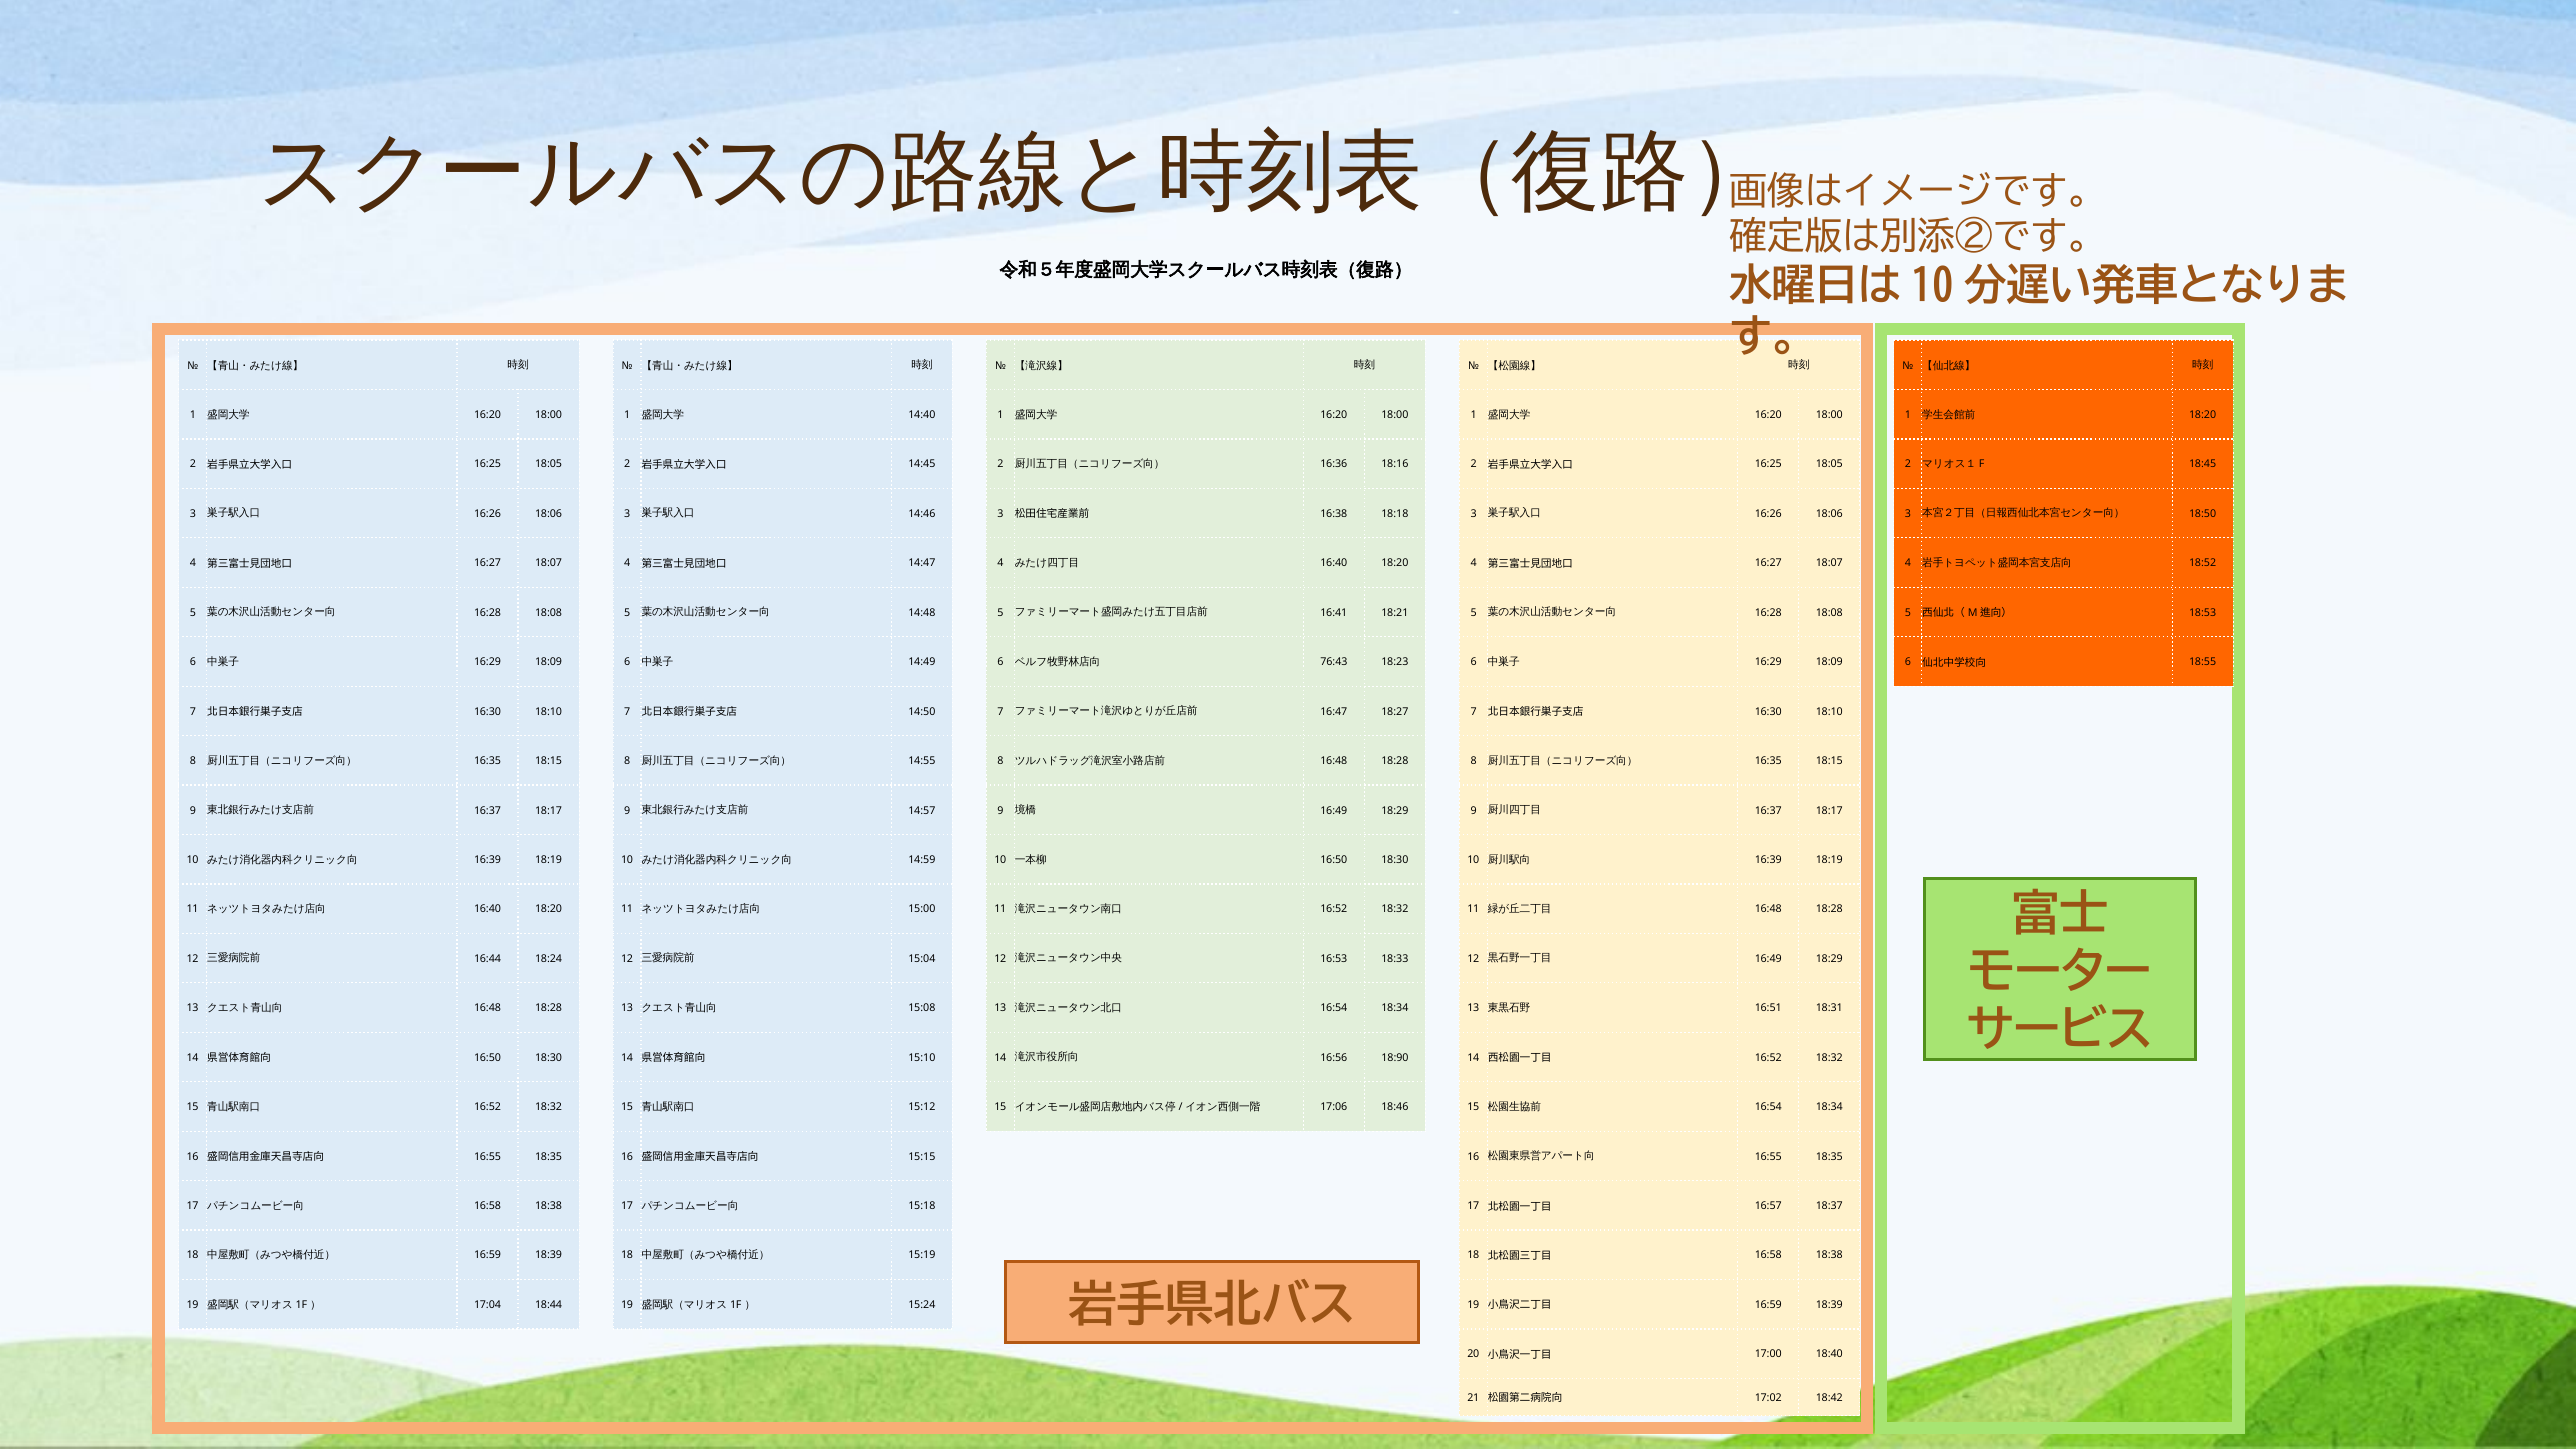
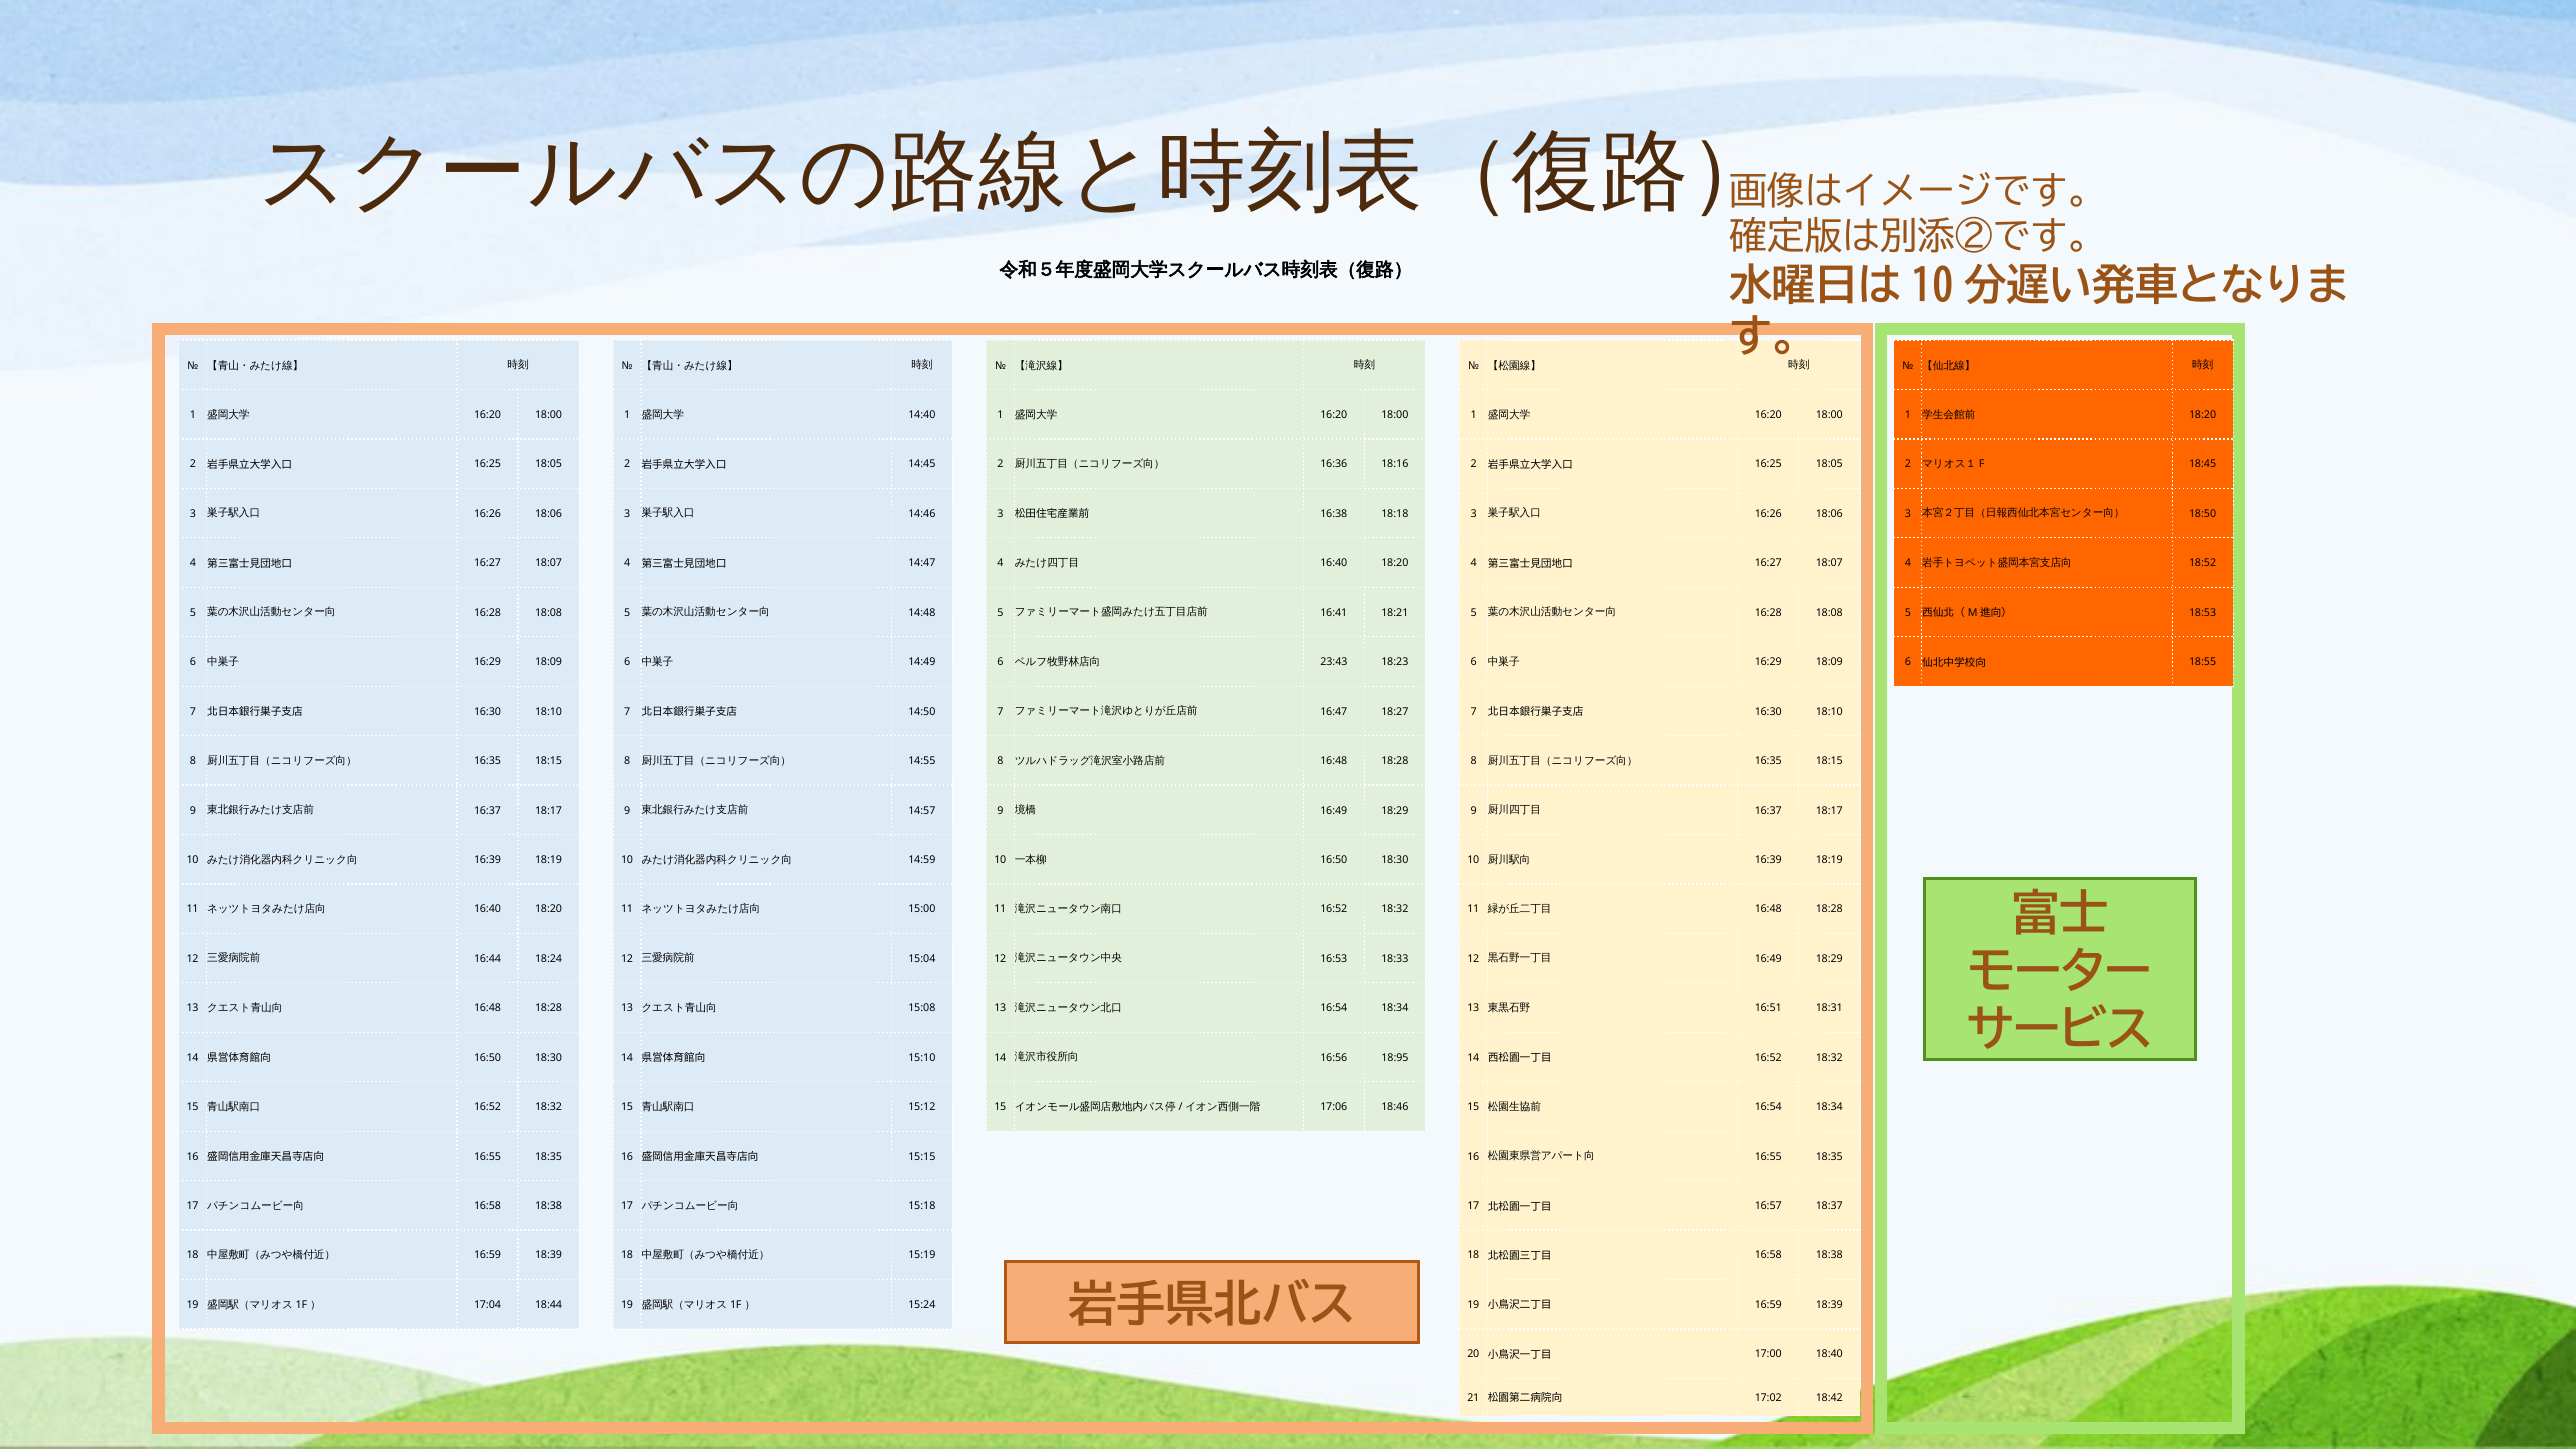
76:43: 76:43 -> 23:43
18:90: 18:90 -> 18:95
